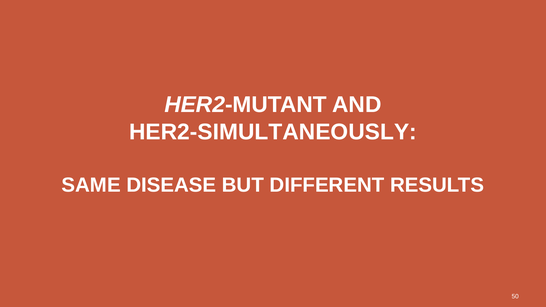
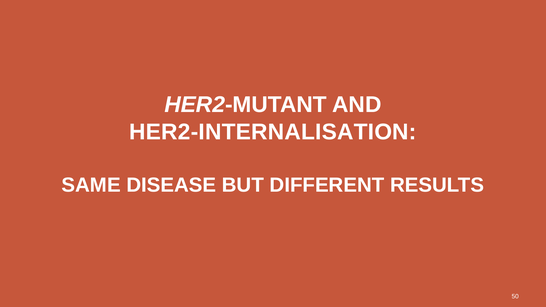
HER2‑SIMULTANEOUSLY: HER2‑SIMULTANEOUSLY -> HER2‑INTERNALISATION
